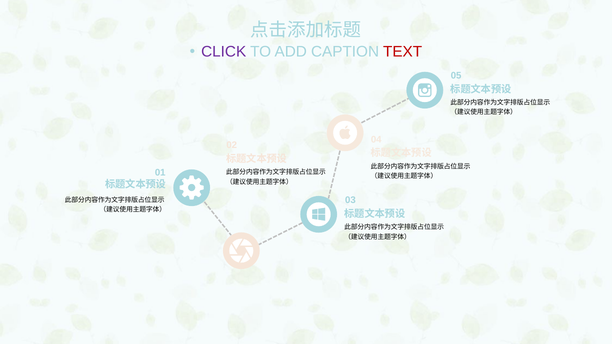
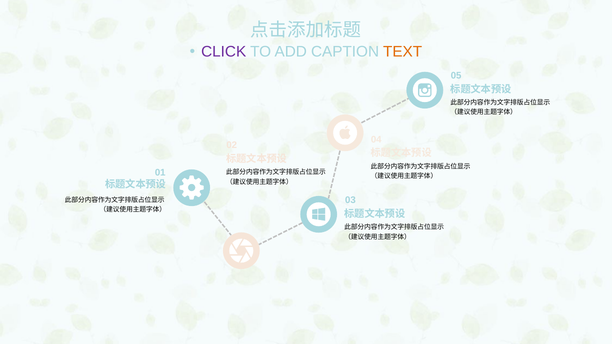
TEXT colour: red -> orange
